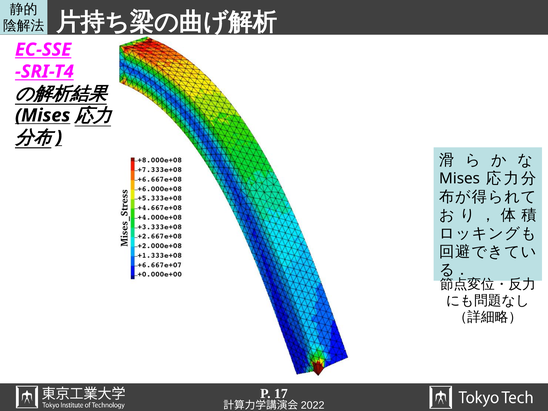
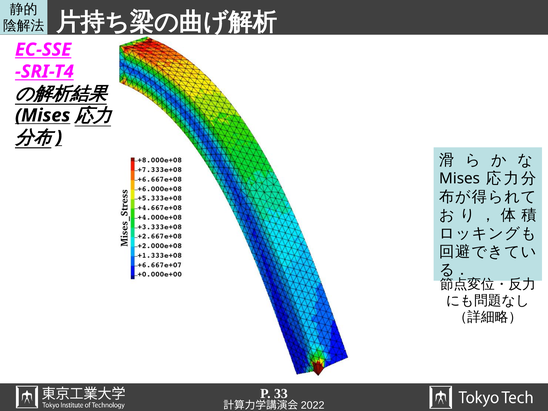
17: 17 -> 33
